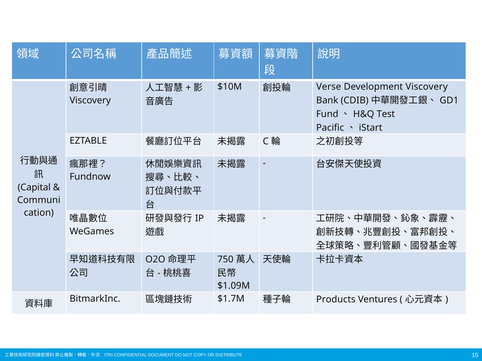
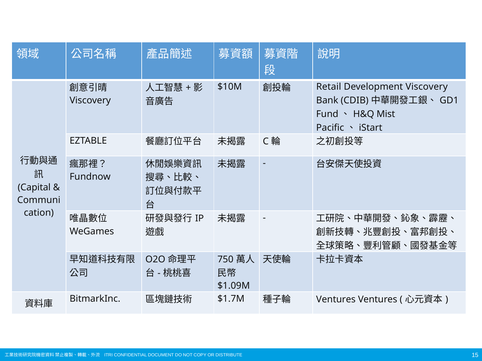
Verse: Verse -> Retail
Test: Test -> Mist
Products at (336, 300): Products -> Ventures
